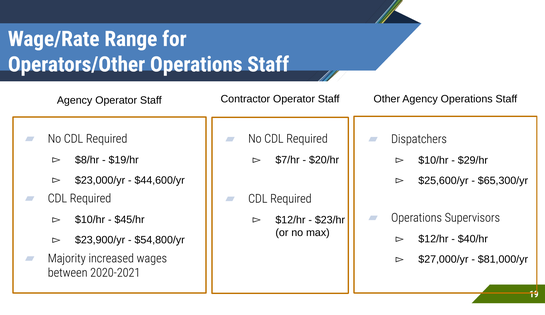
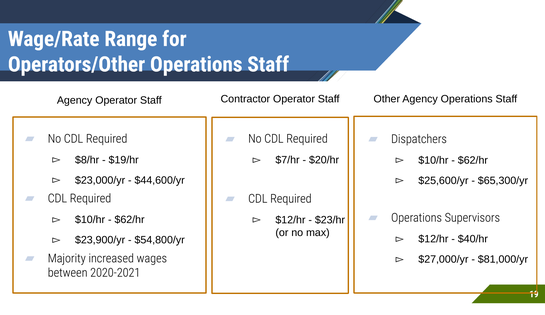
$29/hr at (473, 160): $29/hr -> $62/hr
$45/hr at (130, 219): $45/hr -> $62/hr
